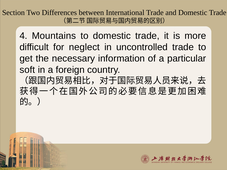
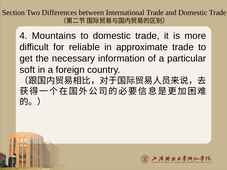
neglect: neglect -> reliable
uncontrolled: uncontrolled -> approximate
